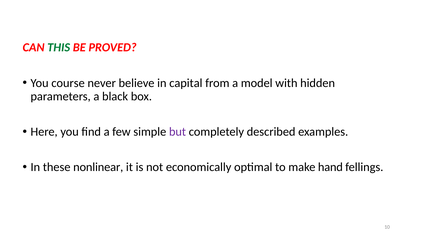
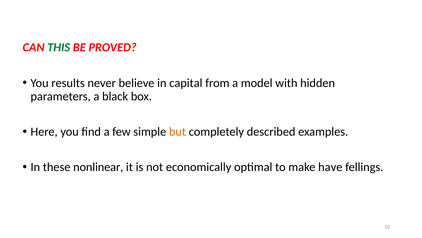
course: course -> results
but colour: purple -> orange
hand: hand -> have
